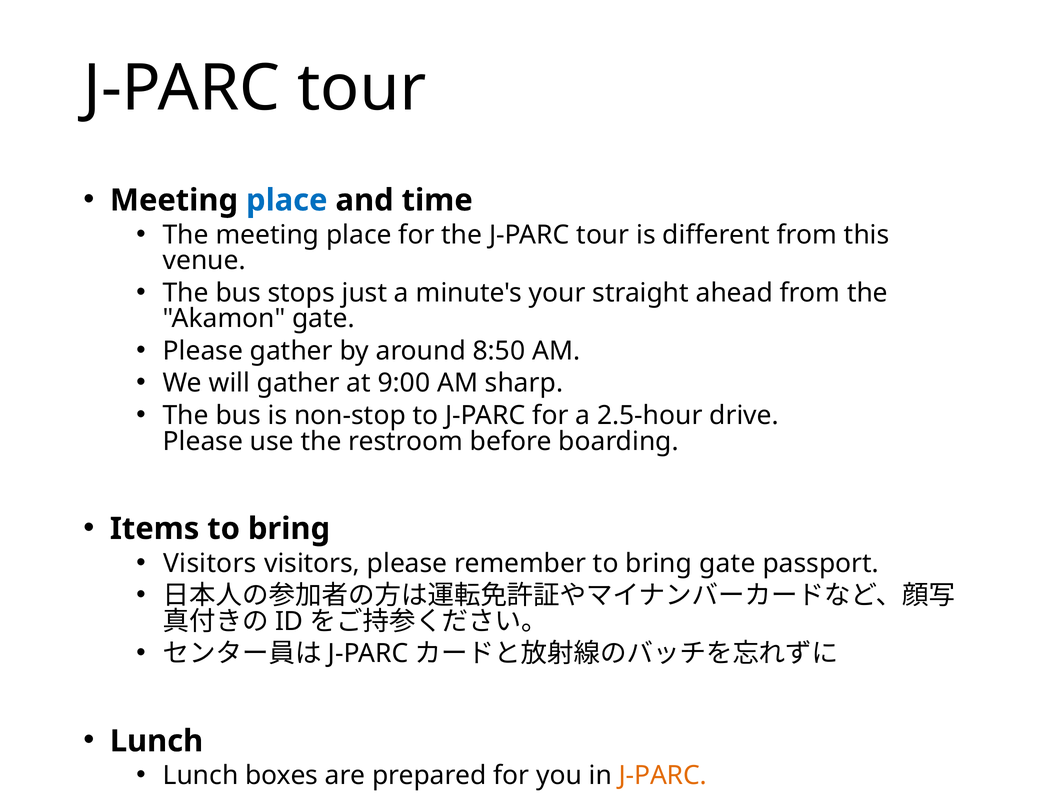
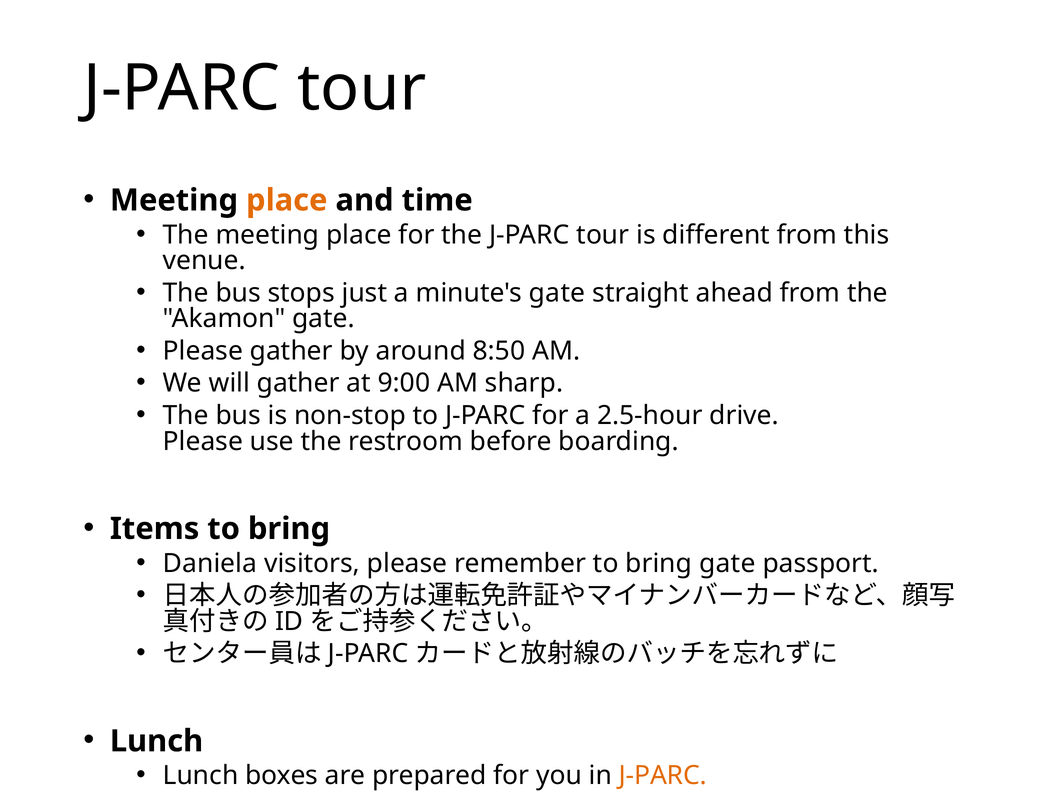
place at (287, 200) colour: blue -> orange
minute's your: your -> gate
Visitors at (210, 564): Visitors -> Daniela
